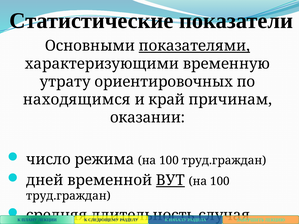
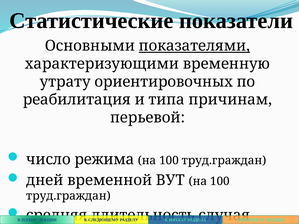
находящимся: находящимся -> реабилитация
край: край -> типа
оказании: оказании -> перьевой
ВУТ underline: present -> none
